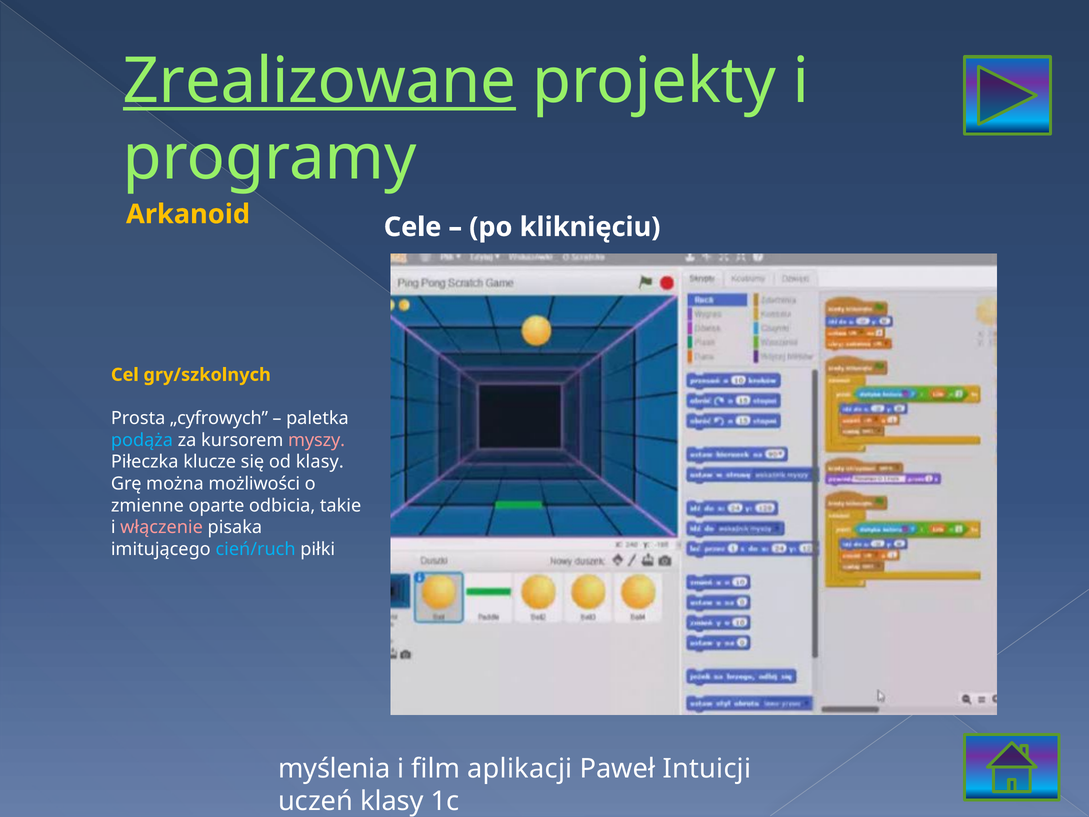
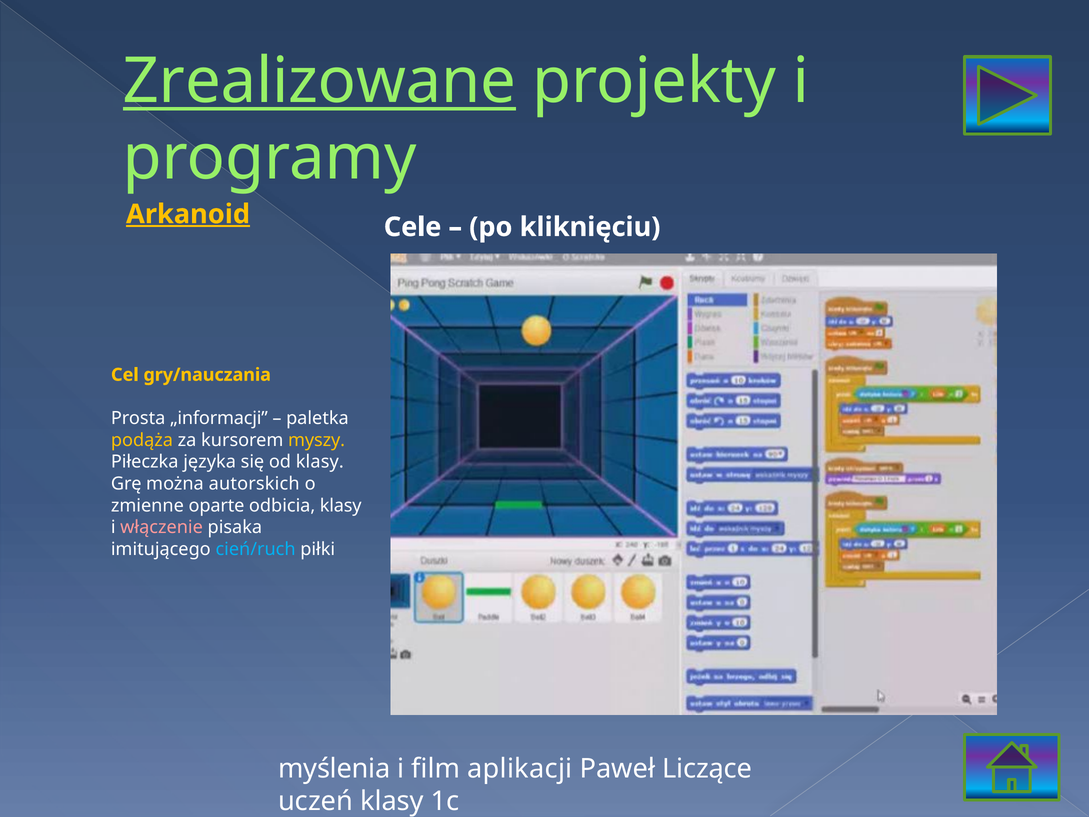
Arkanoid underline: none -> present
gry/szkolnych: gry/szkolnych -> gry/nauczania
„cyfrowych: „cyfrowych -> „informacji
podąża colour: light blue -> yellow
myszy colour: pink -> yellow
klucze: klucze -> języka
możliwości: możliwości -> autorskich
odbicia takie: takie -> klasy
Intuicji: Intuicji -> Liczące
